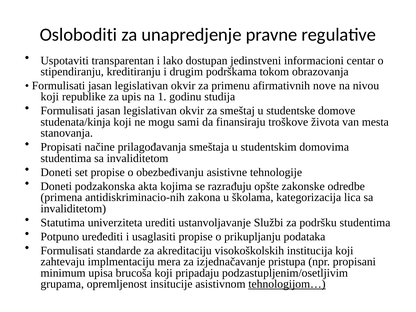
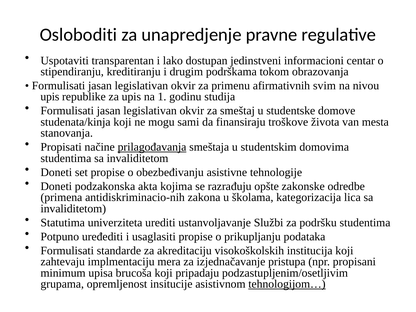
nove: nove -> svim
koji at (50, 97): koji -> upis
prilagođavanja underline: none -> present
